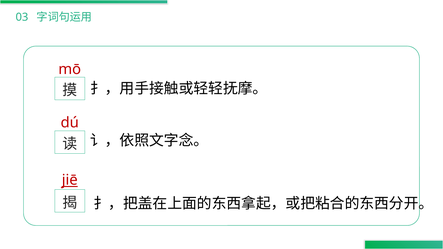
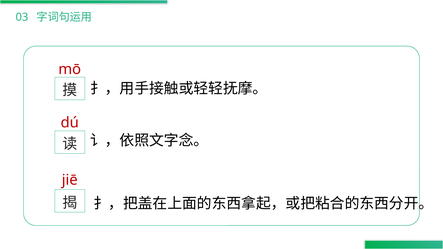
jiē underline: present -> none
